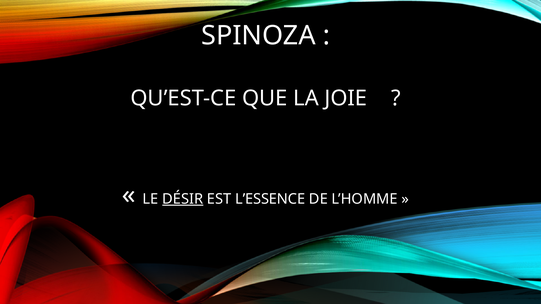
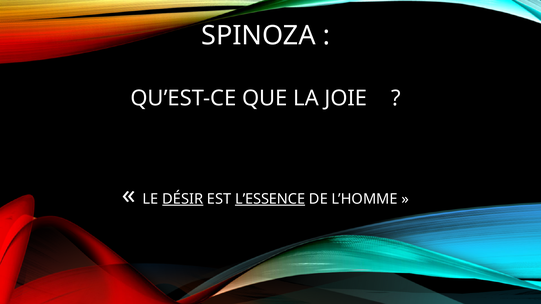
L’ESSENCE underline: none -> present
